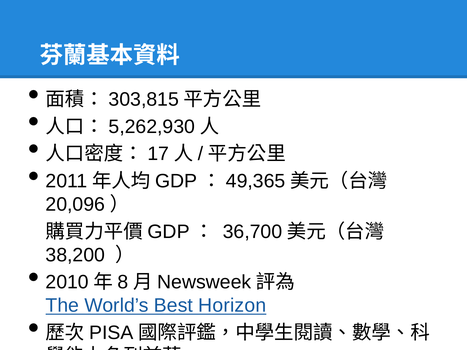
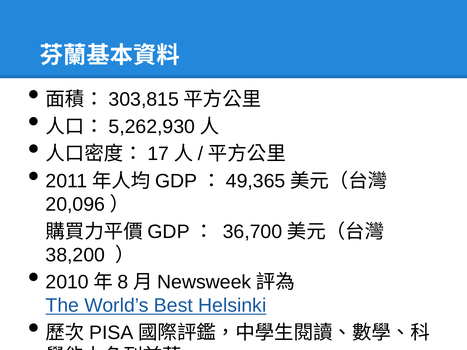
Horizon: Horizon -> Helsinki
